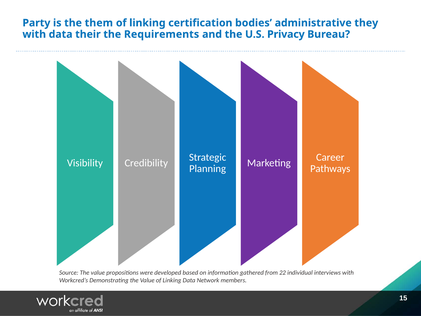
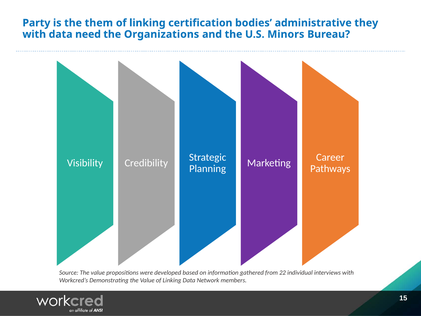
their: their -> need
Requirements: Requirements -> Organizations
Privacy: Privacy -> Minors
